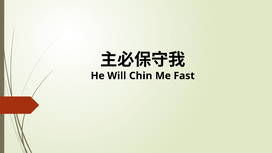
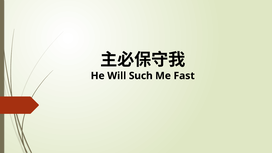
Chin: Chin -> Such
